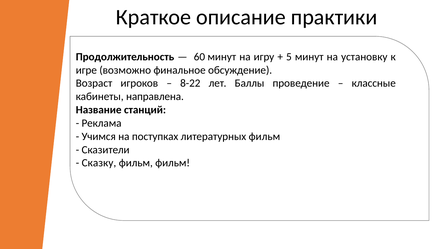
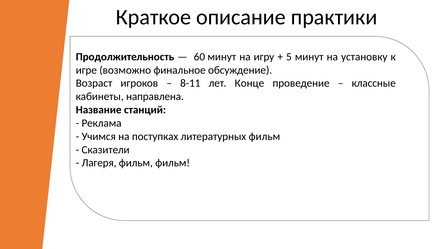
8-22: 8-22 -> 8-11
Баллы: Баллы -> Конце
Сказку: Сказку -> Лагеря
